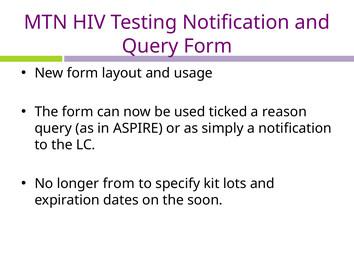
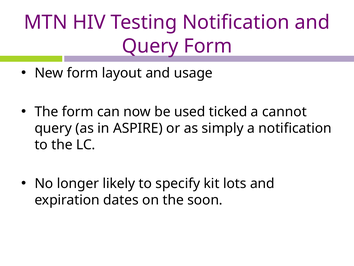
reason: reason -> cannot
from: from -> likely
